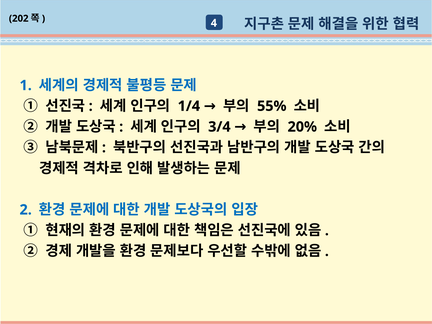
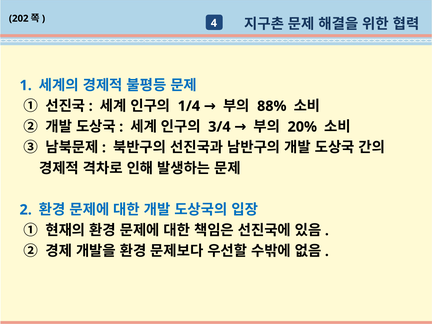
55%: 55% -> 88%
